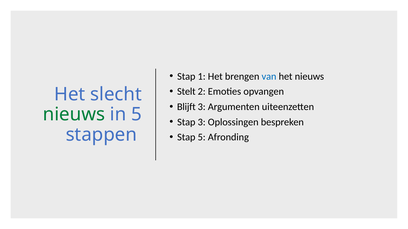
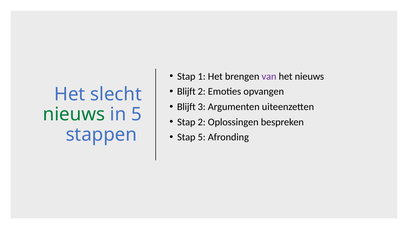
van colour: blue -> purple
Stelt at (186, 92): Stelt -> Blijft
Stap 3: 3 -> 2
